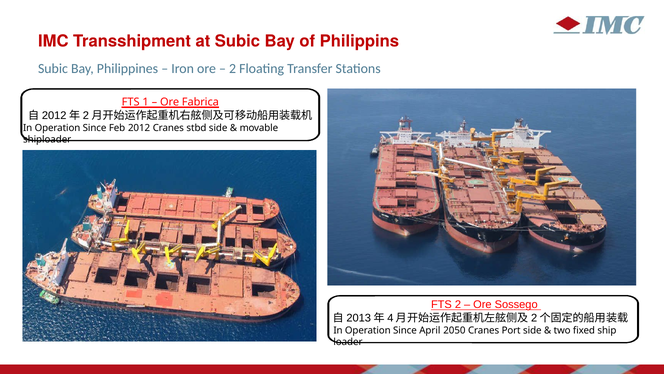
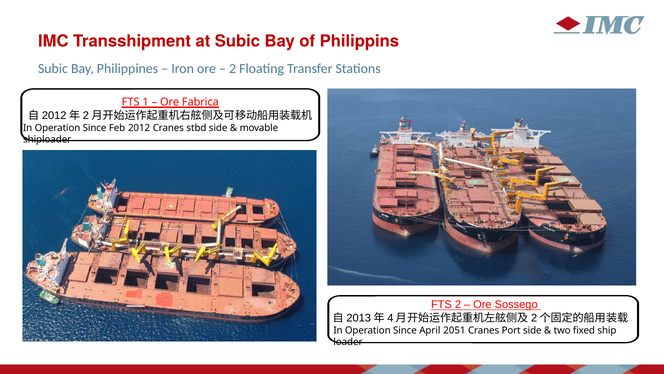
2050: 2050 -> 2051
